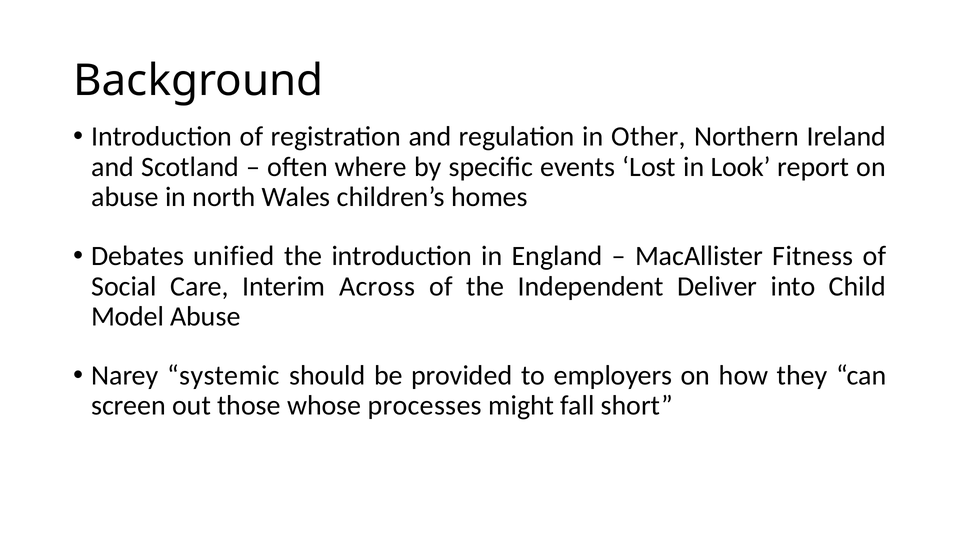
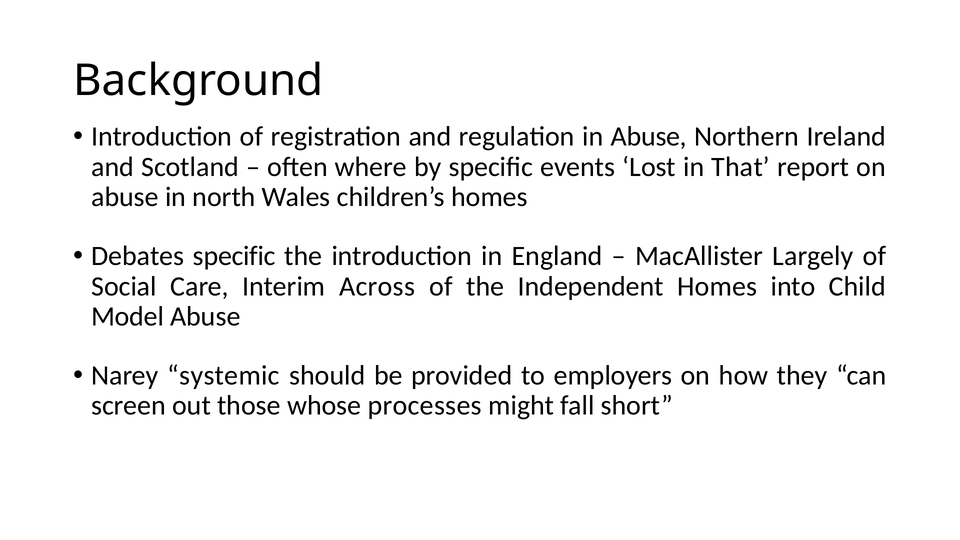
in Other: Other -> Abuse
Look: Look -> That
Debates unified: unified -> specific
Fitness: Fitness -> Largely
Independent Deliver: Deliver -> Homes
